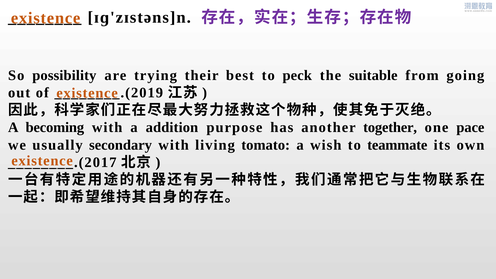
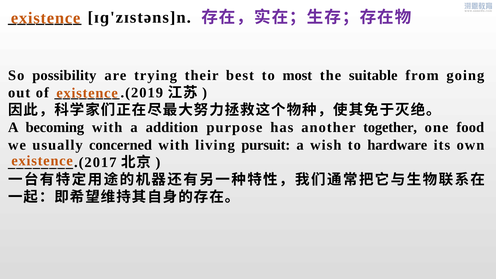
peck: peck -> most
pace: pace -> food
secondary: secondary -> concerned
tomato: tomato -> pursuit
teammate: teammate -> hardware
